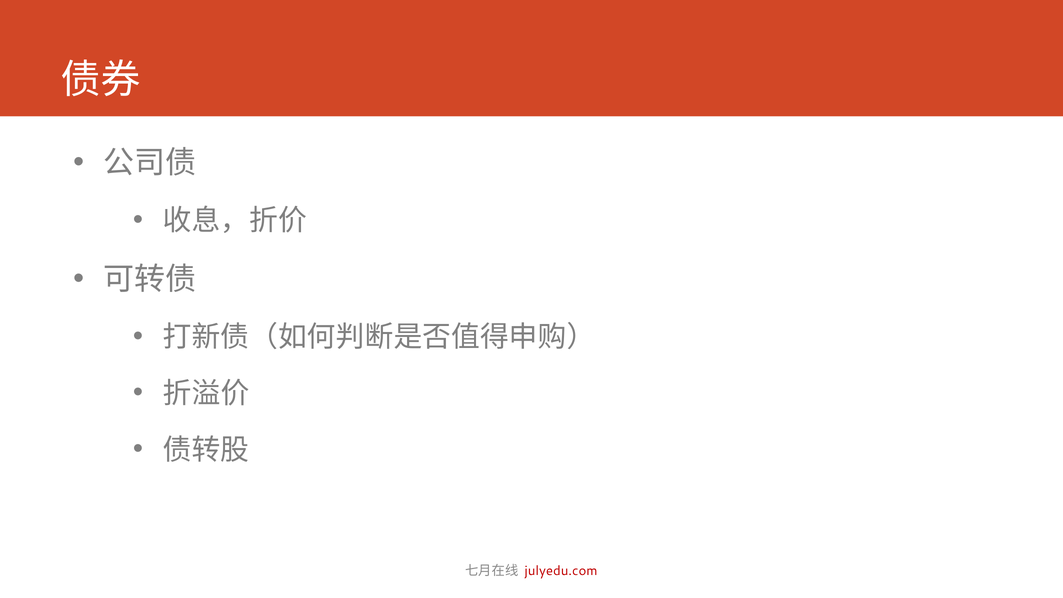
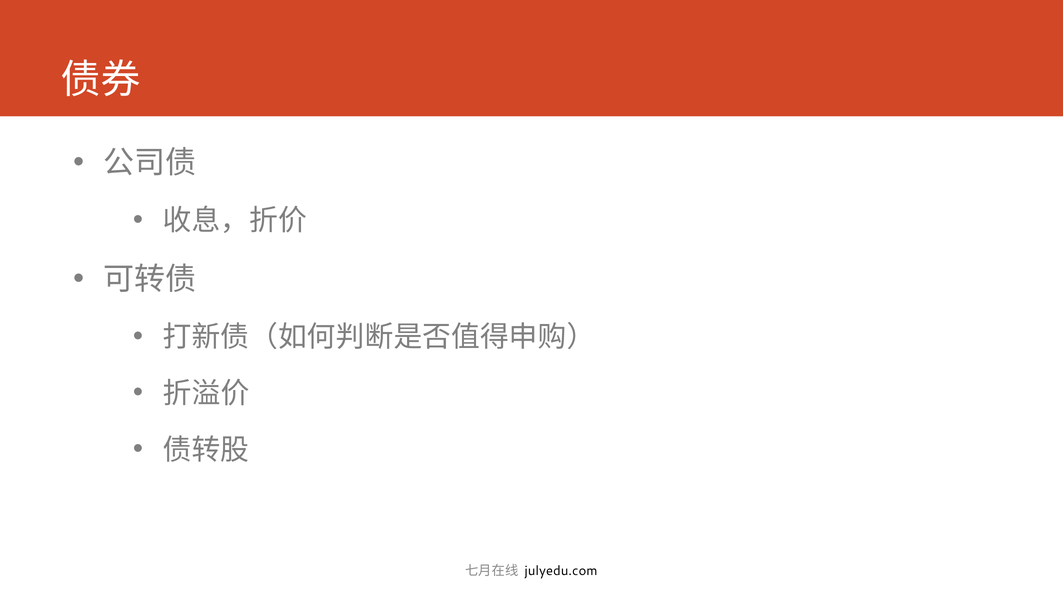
julyedu.com colour: red -> black
